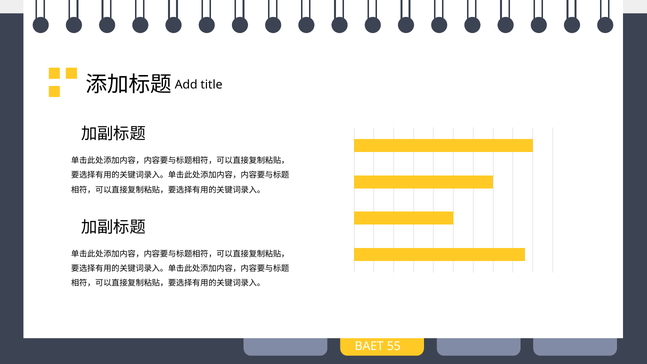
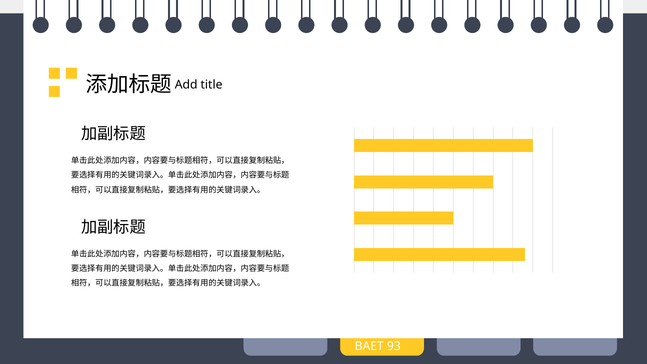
55: 55 -> 93
